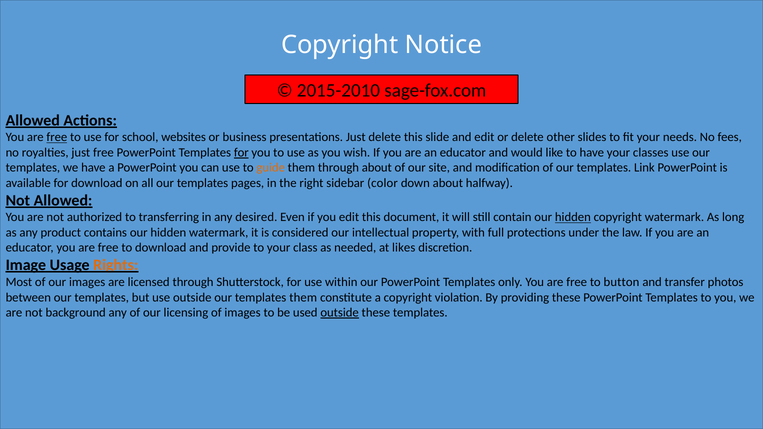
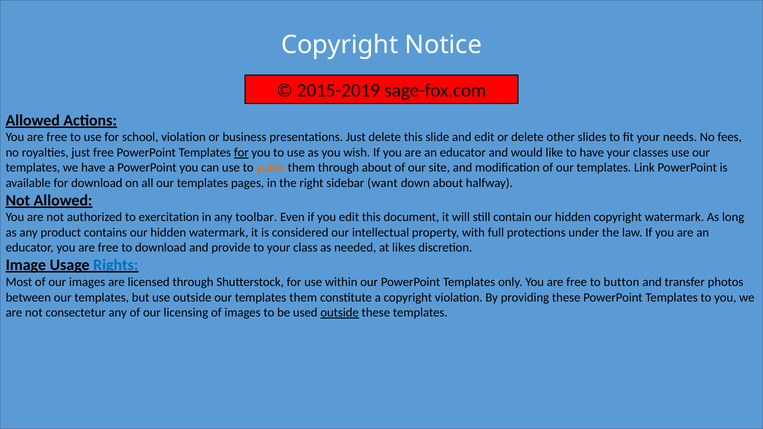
2015-2010: 2015-2010 -> 2015-2019
free at (57, 137) underline: present -> none
school websites: websites -> violation
color: color -> want
transferring: transferring -> exercitation
desired: desired -> toolbar
hidden at (573, 217) underline: present -> none
Rights colour: orange -> blue
background: background -> consectetur
